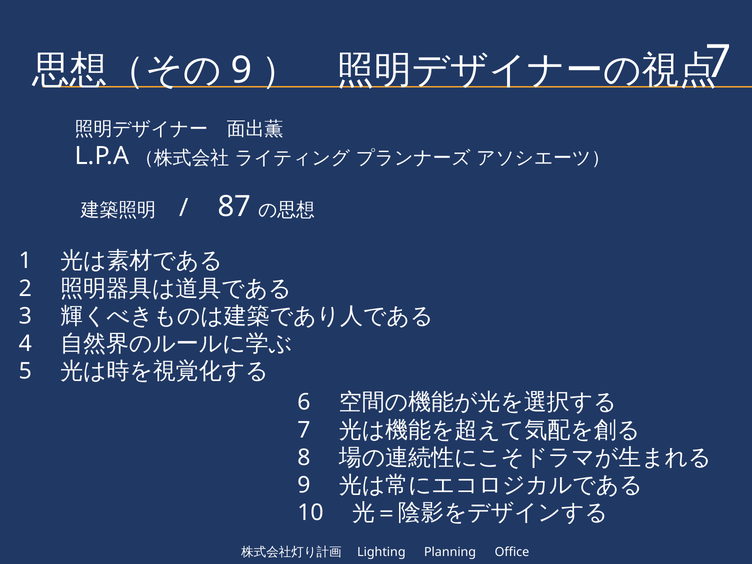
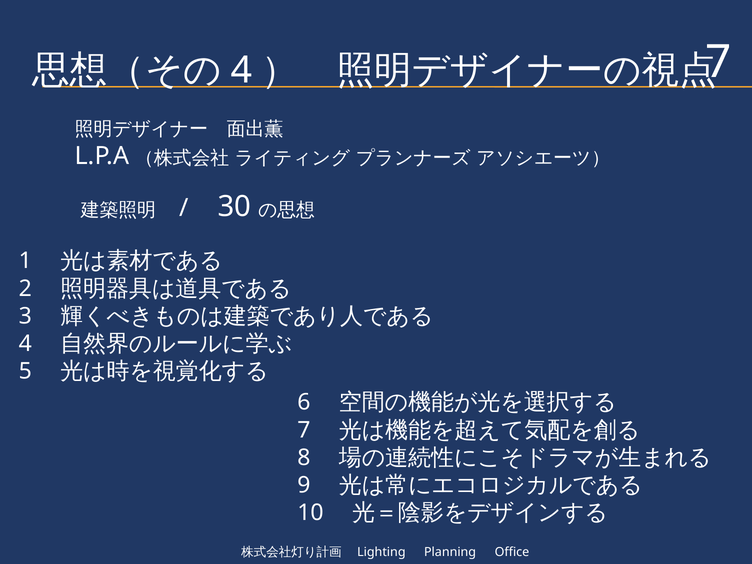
9 at (242, 70): 9 -> 4
87: 87 -> 30
